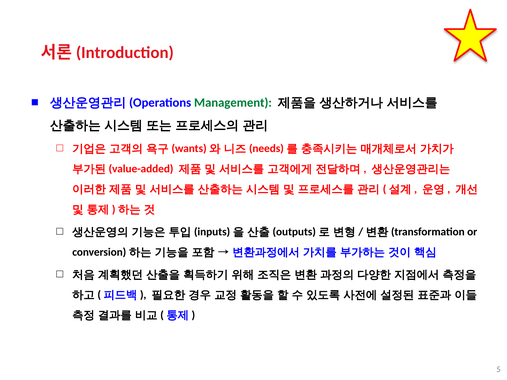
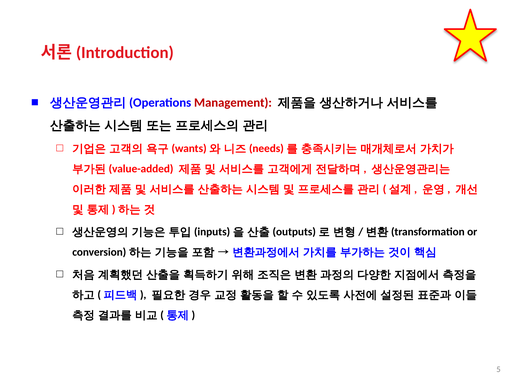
Management colour: green -> red
